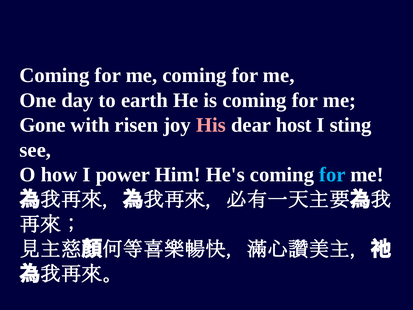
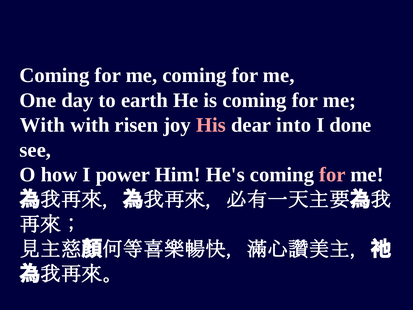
Gone at (43, 125): Gone -> With
host: host -> into
sting: sting -> done
for at (332, 175) colour: light blue -> pink
